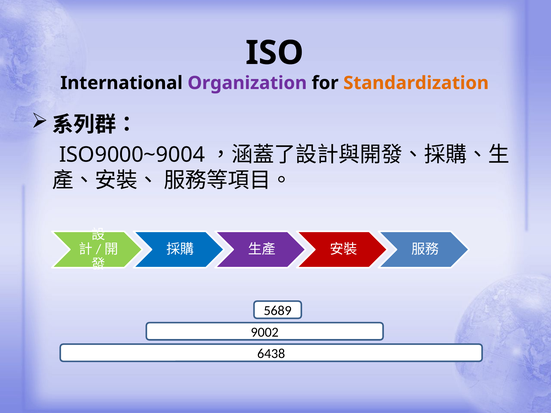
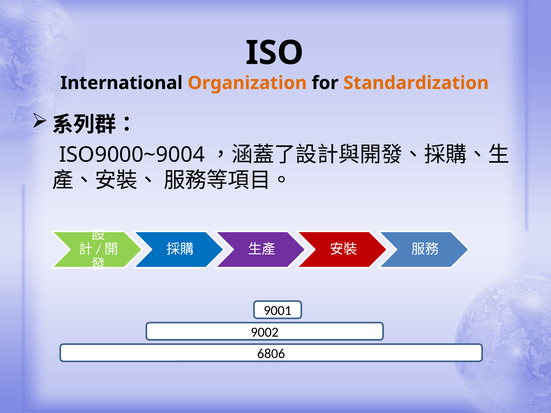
Organization colour: purple -> orange
5689: 5689 -> 9001
6438: 6438 -> 6806
